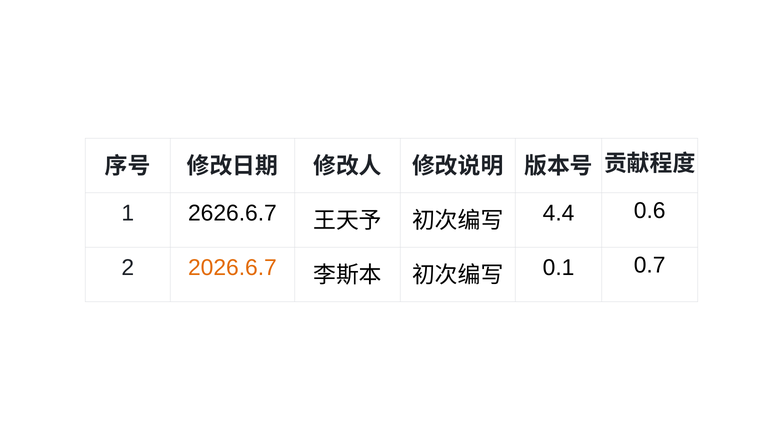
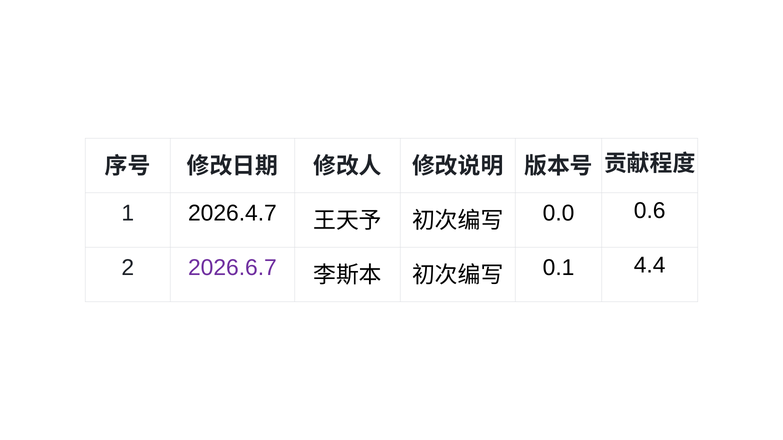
2626.6.7: 2626.6.7 -> 2026.4.7
4.4: 4.4 -> 0.0
2026.6.7 colour: orange -> purple
0.7: 0.7 -> 4.4
